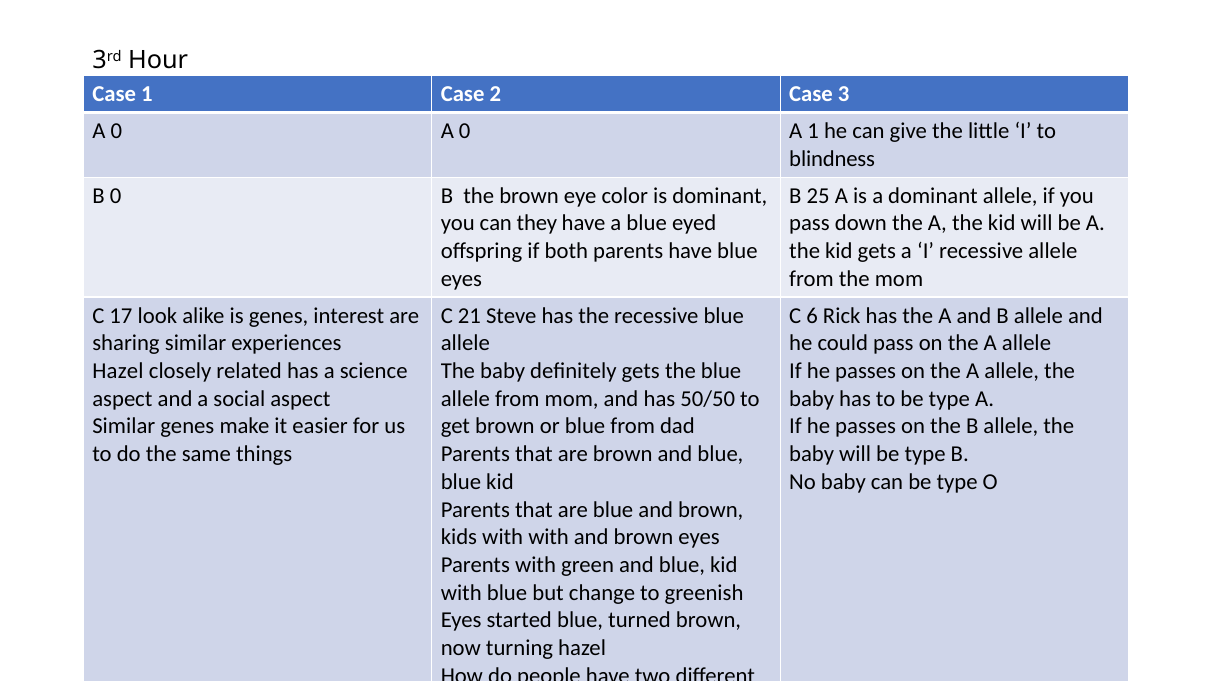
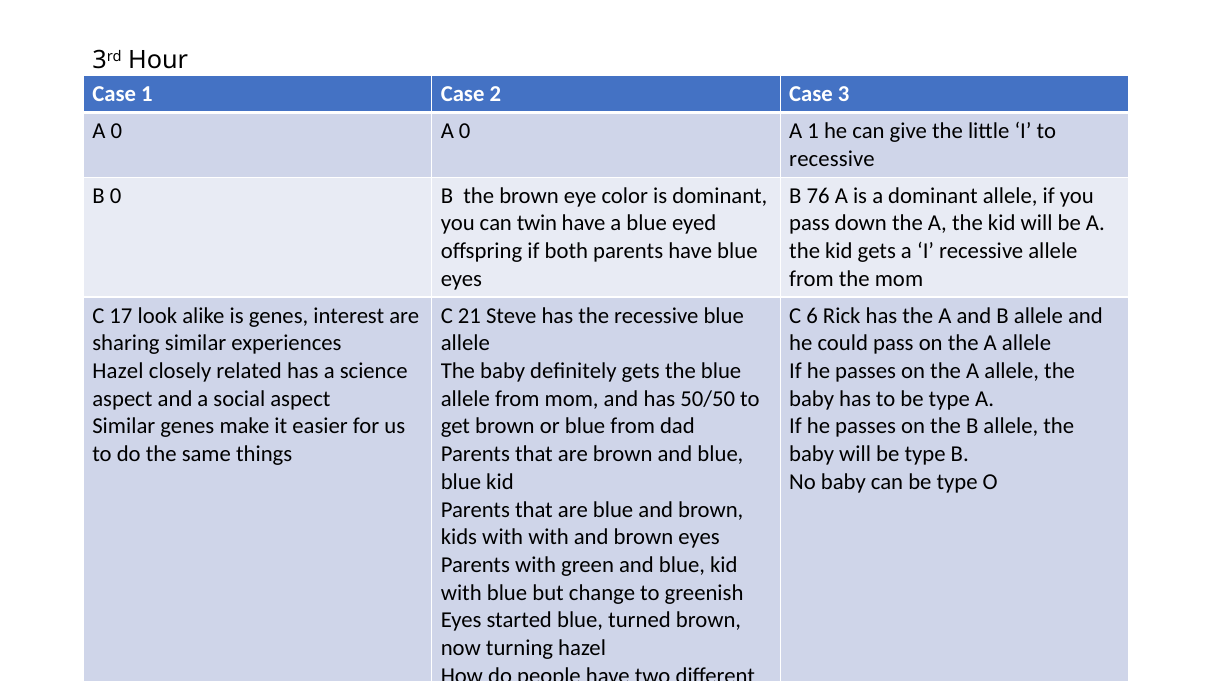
blindness at (832, 159): blindness -> recessive
25: 25 -> 76
can they: they -> twin
